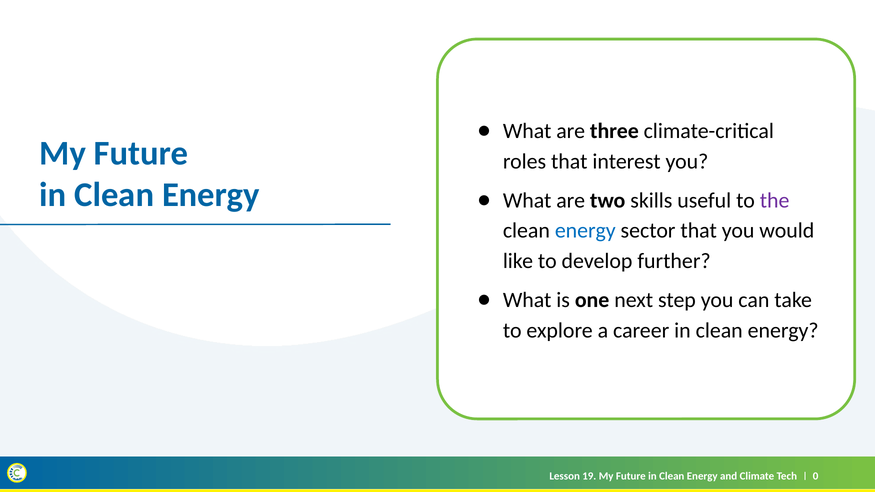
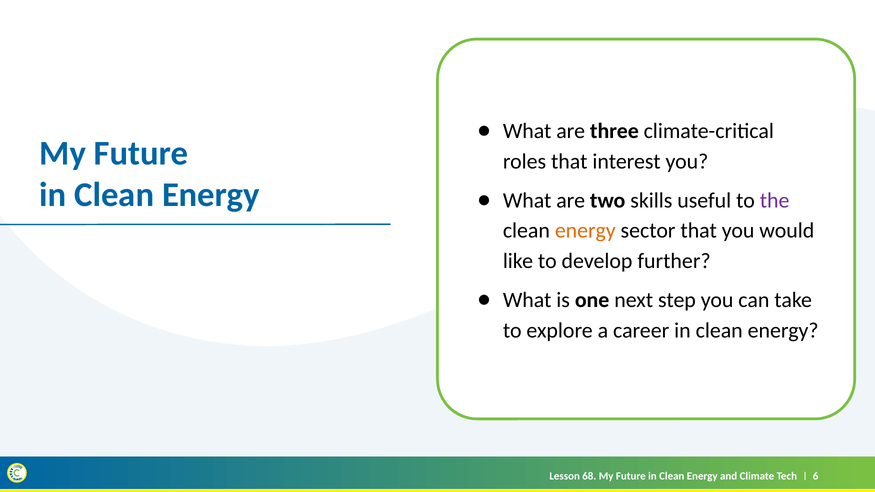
energy at (585, 231) colour: blue -> orange
19: 19 -> 68
0: 0 -> 6
